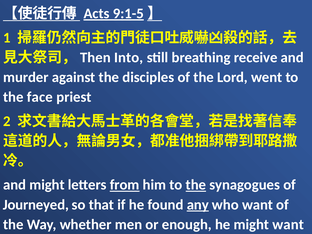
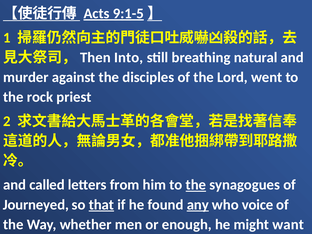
receive: receive -> natural
face: face -> rock
and might: might -> called
from underline: present -> none
that underline: none -> present
who want: want -> voice
